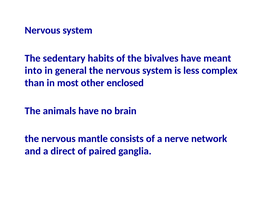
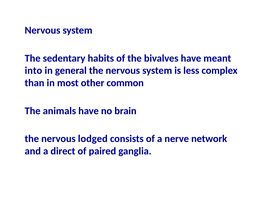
enclosed: enclosed -> common
mantle: mantle -> lodged
